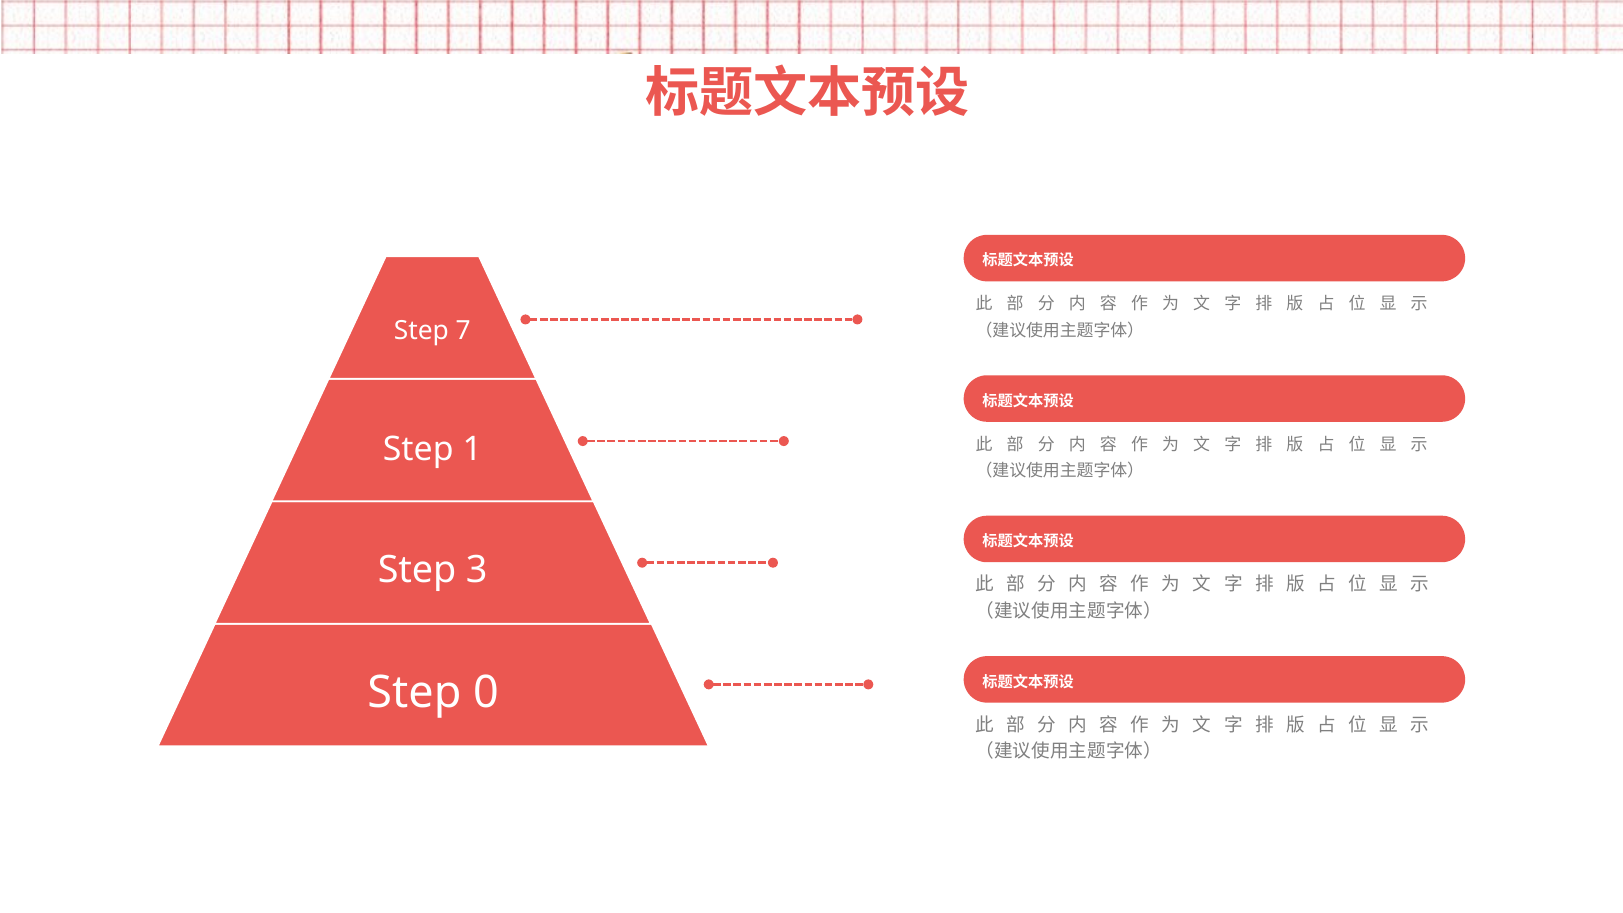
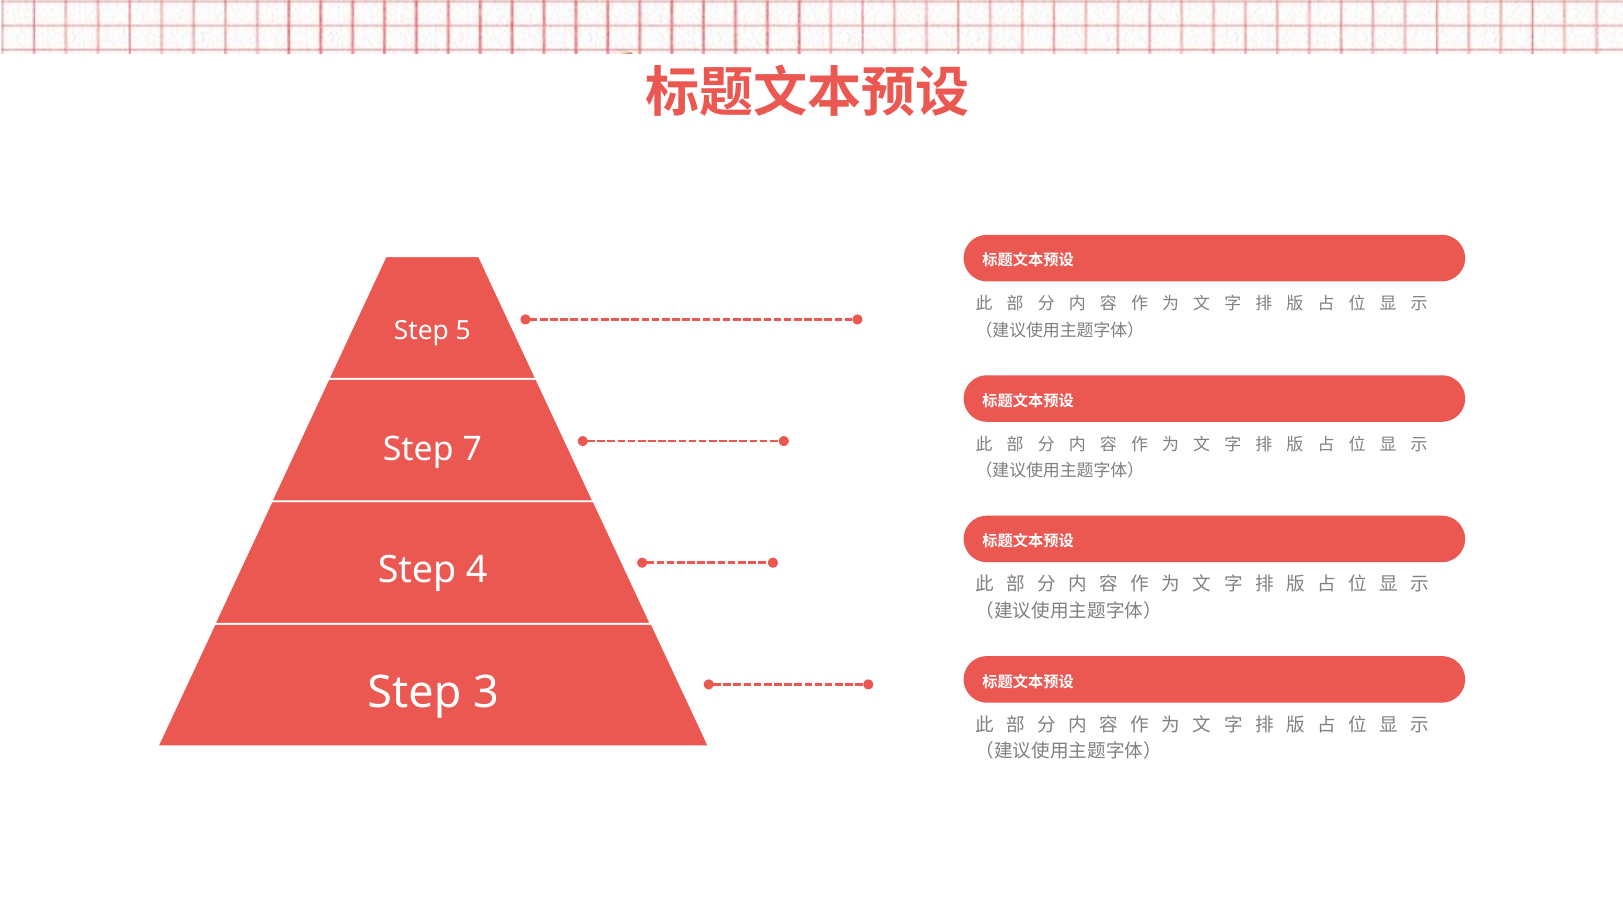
7: 7 -> 5
1: 1 -> 7
3: 3 -> 4
0: 0 -> 3
